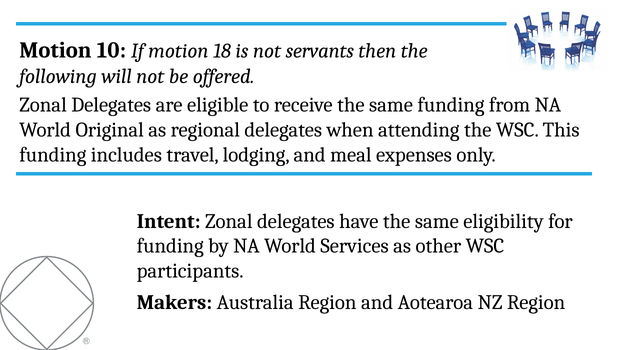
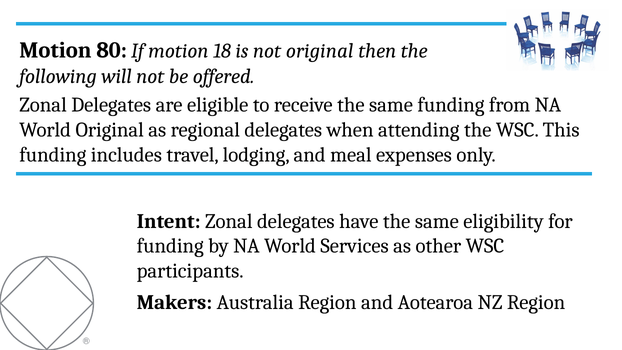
10: 10 -> 80
not servants: servants -> original
